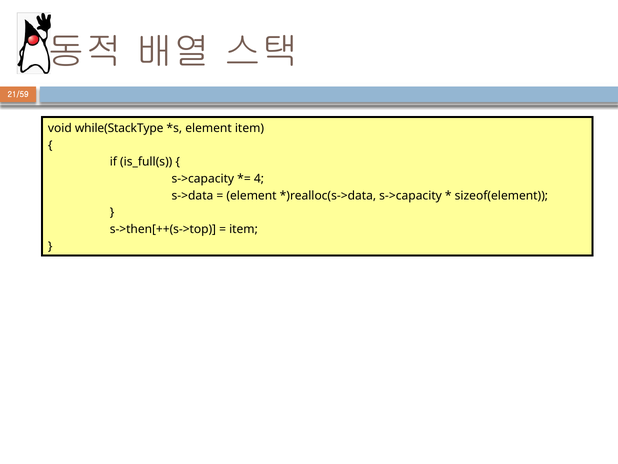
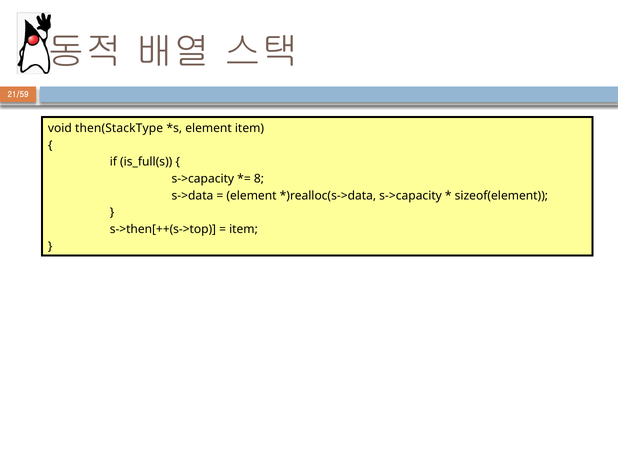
while(StackType: while(StackType -> then(StackType
4: 4 -> 8
